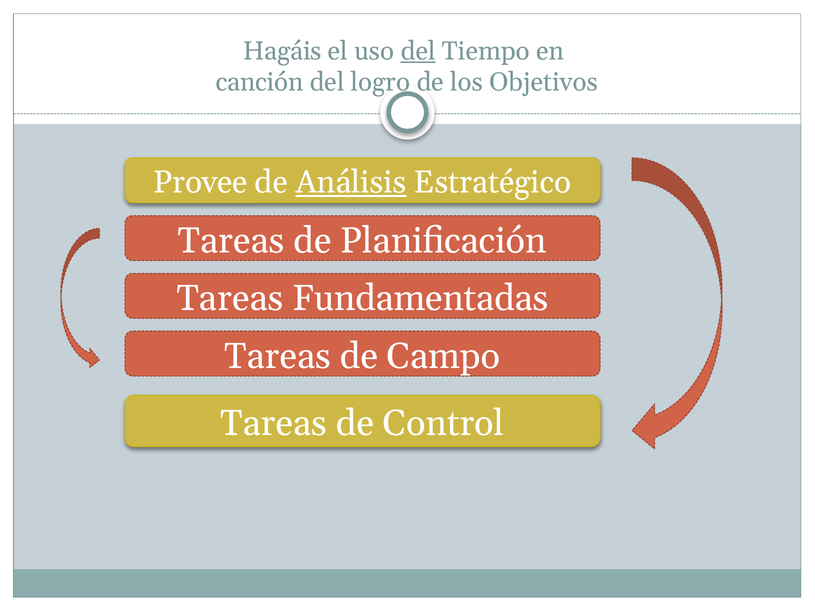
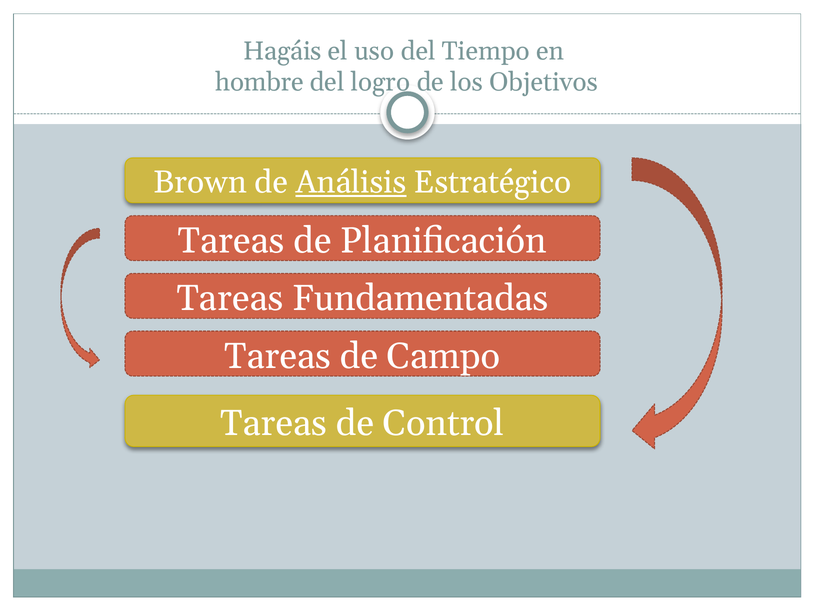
del at (418, 51) underline: present -> none
canción: canción -> hombre
Provee: Provee -> Brown
